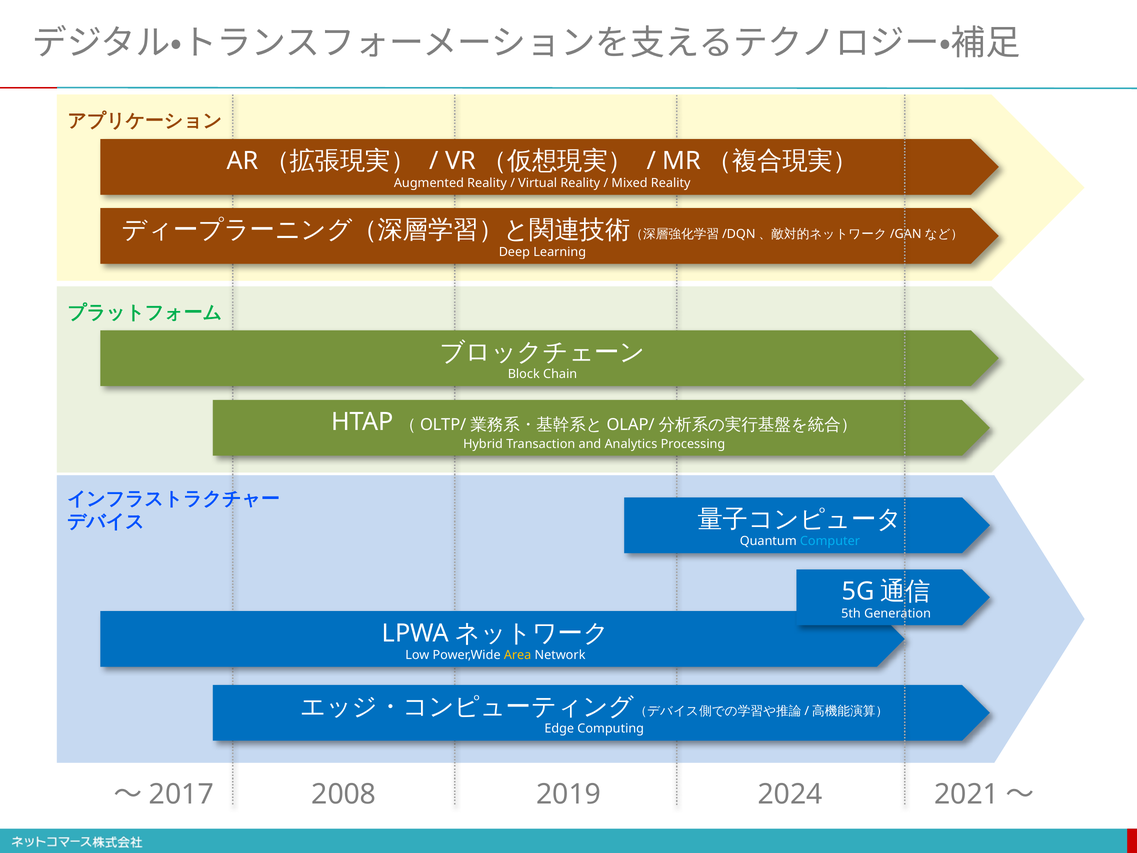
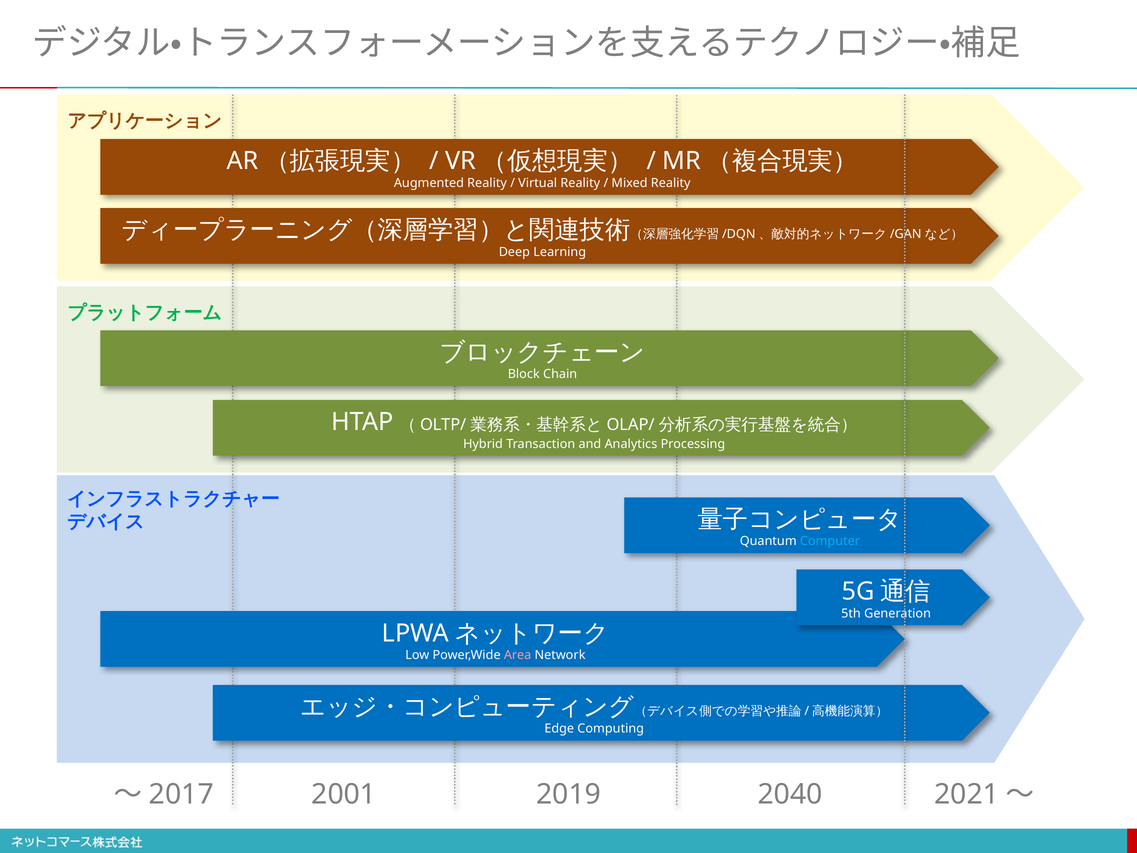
Area colour: yellow -> pink
2008: 2008 -> 2001
2024: 2024 -> 2040
